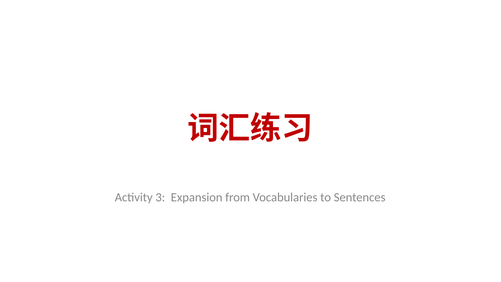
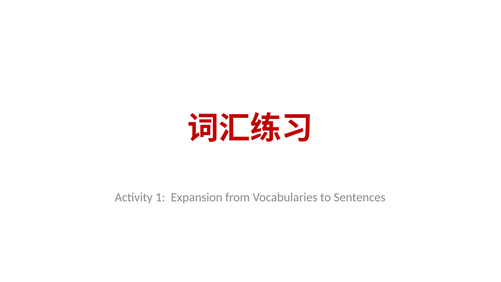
3: 3 -> 1
